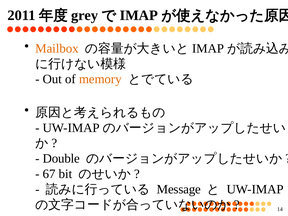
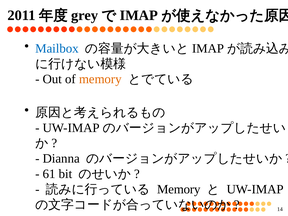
Mailbox colour: orange -> blue
Double: Double -> Dianna
67: 67 -> 61
Message at (179, 189): Message -> Memory
